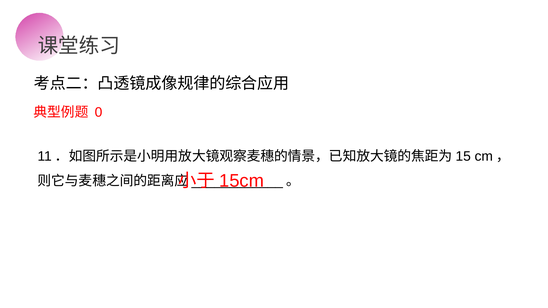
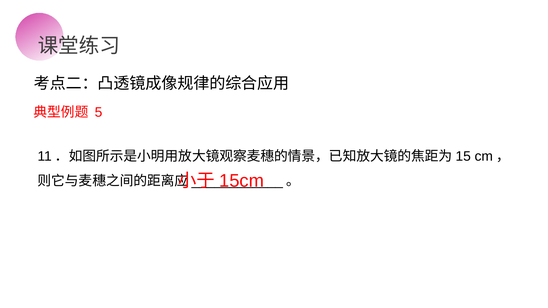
0: 0 -> 5
